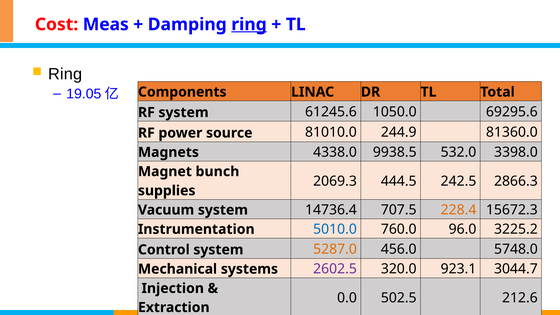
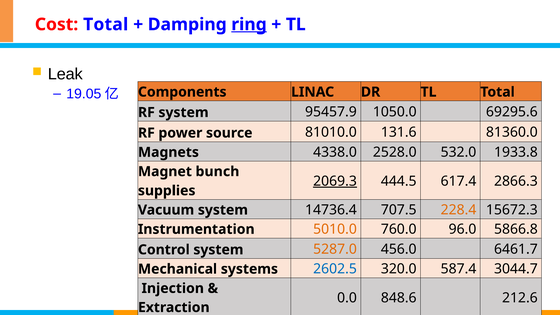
Cost Meas: Meas -> Total
Ring at (65, 74): Ring -> Leak
61245.6: 61245.6 -> 95457.9
244.9: 244.9 -> 131.6
9938.5: 9938.5 -> 2528.0
3398.0: 3398.0 -> 1933.8
2069.3 underline: none -> present
242.5: 242.5 -> 617.4
5010.0 colour: blue -> orange
3225.2: 3225.2 -> 5866.8
5748.0: 5748.0 -> 6461.7
2602.5 colour: purple -> blue
923.1: 923.1 -> 587.4
502.5: 502.5 -> 848.6
